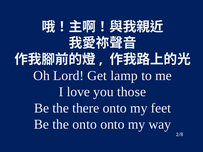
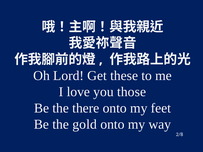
lamp: lamp -> these
the onto: onto -> gold
